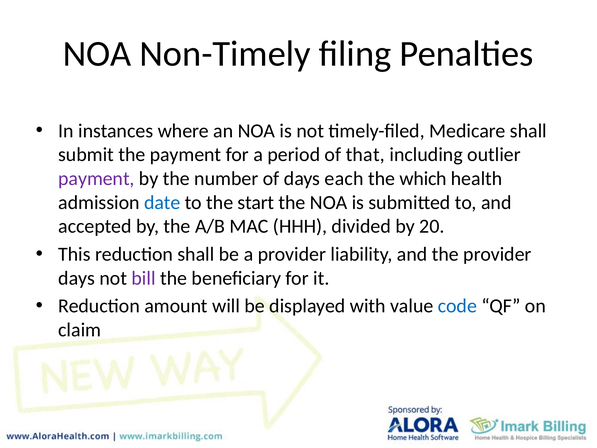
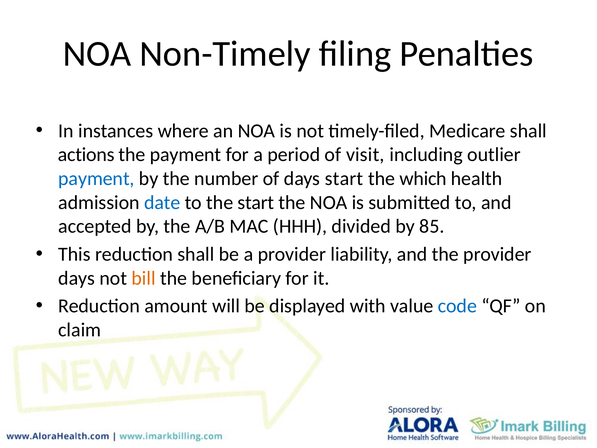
submit: submit -> actions
that: that -> visit
payment at (96, 179) colour: purple -> blue
days each: each -> start
20: 20 -> 85
bill colour: purple -> orange
